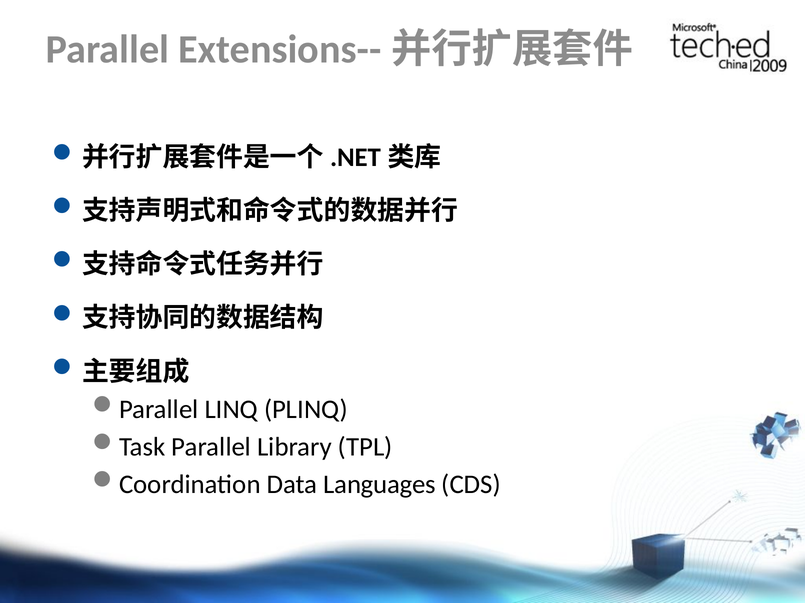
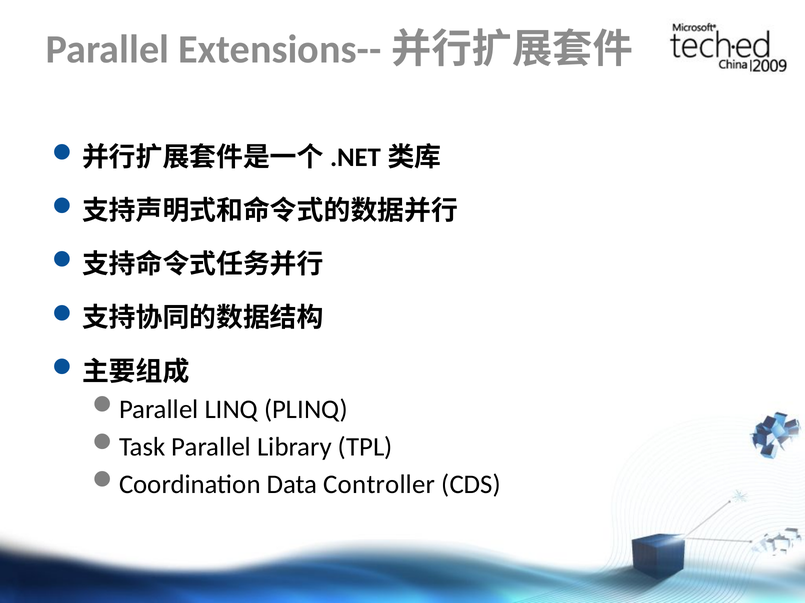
Languages: Languages -> Controller
